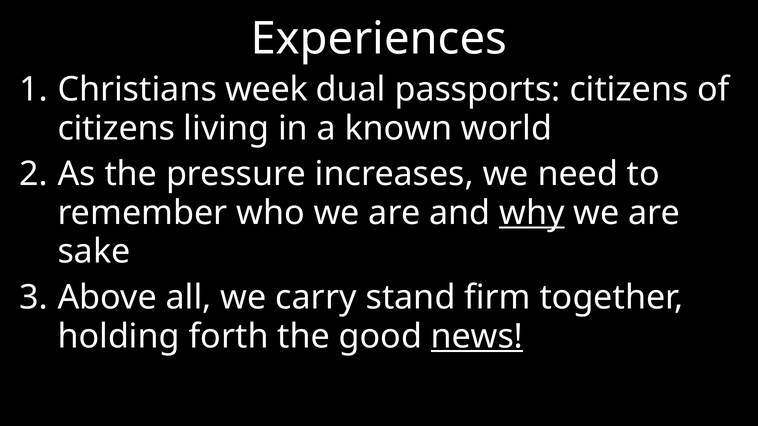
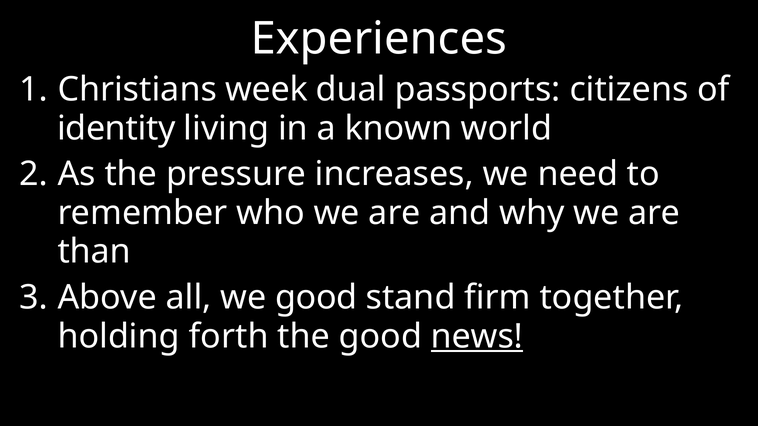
citizens at (116, 128): citizens -> identity
why underline: present -> none
sake: sake -> than
we carry: carry -> good
